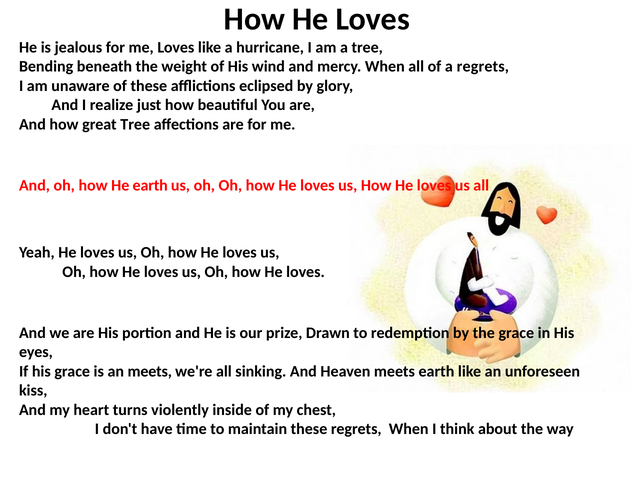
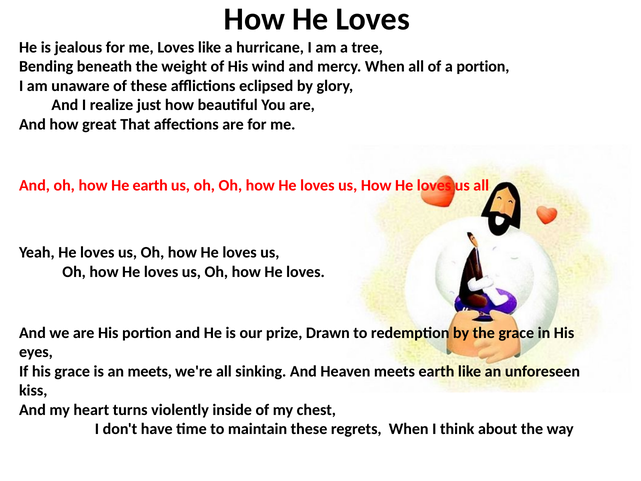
a regrets: regrets -> portion
great Tree: Tree -> That
